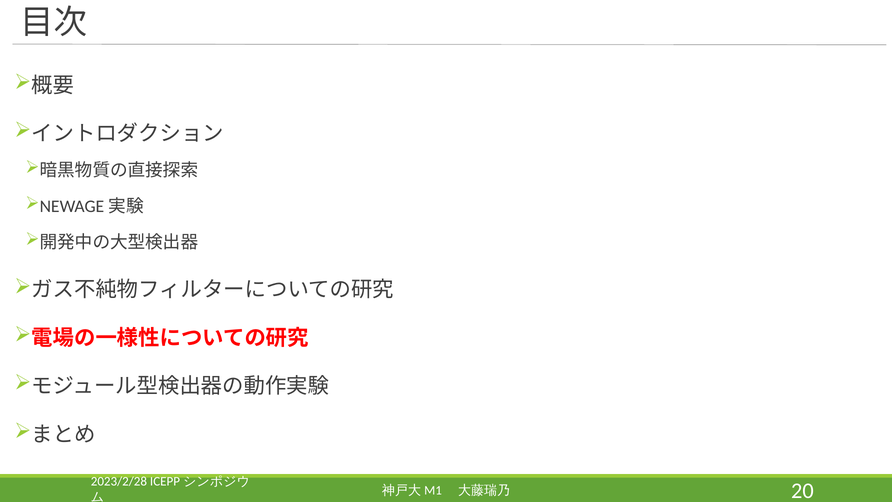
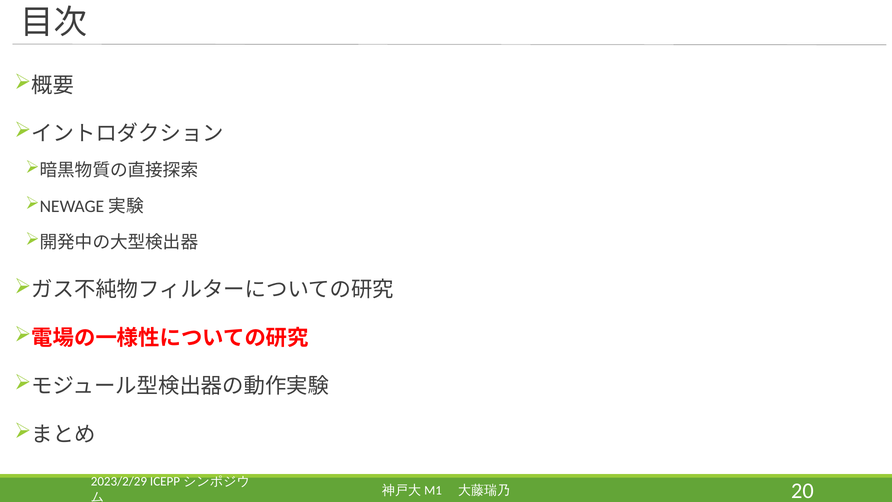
2023/2/28: 2023/2/28 -> 2023/2/29
